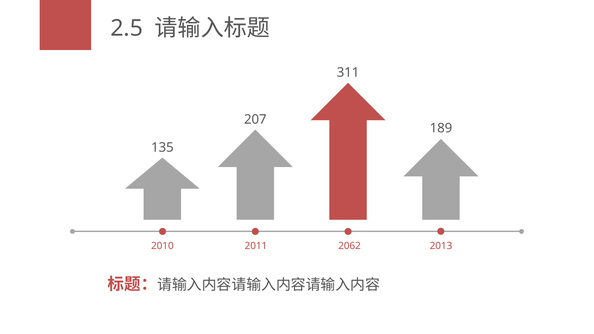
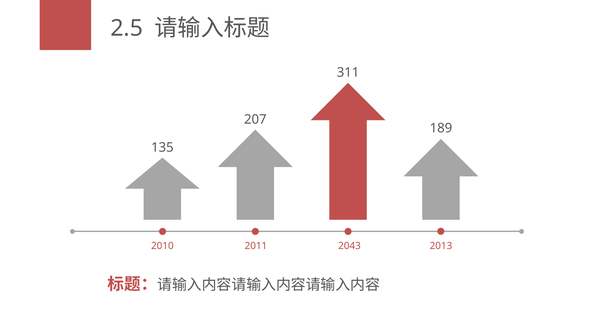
2062: 2062 -> 2043
